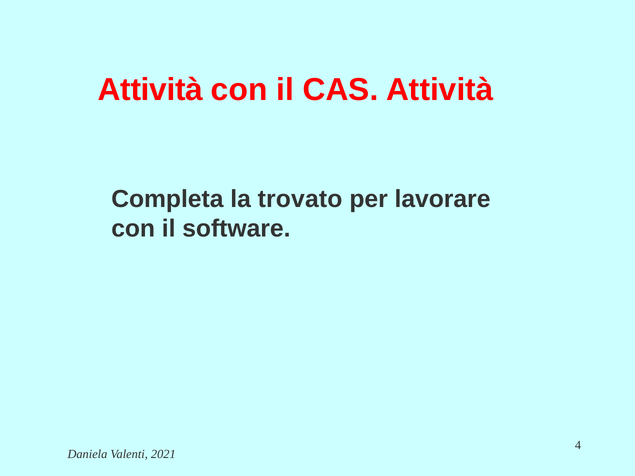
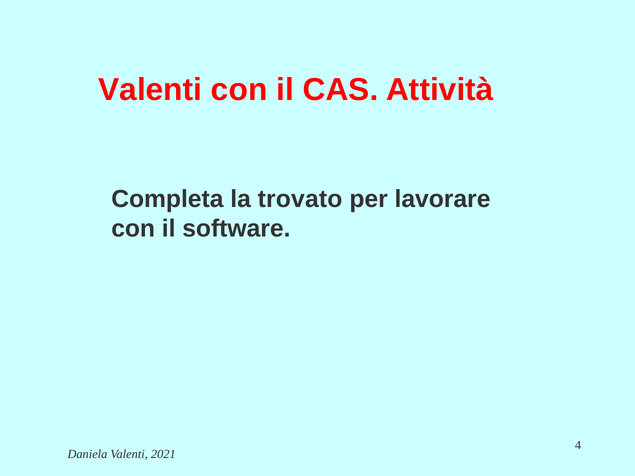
Attività at (150, 90): Attività -> Valenti
